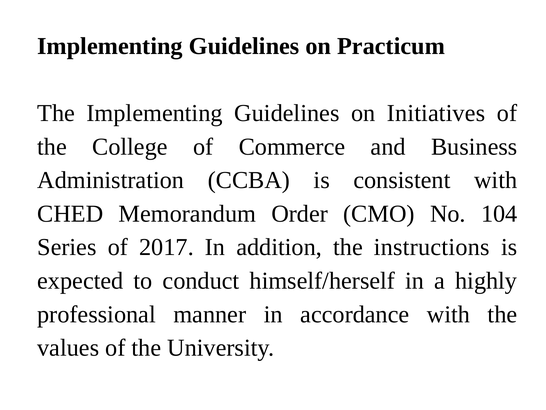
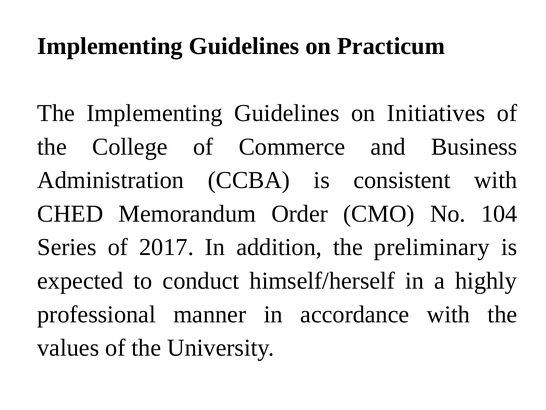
instructions: instructions -> preliminary
